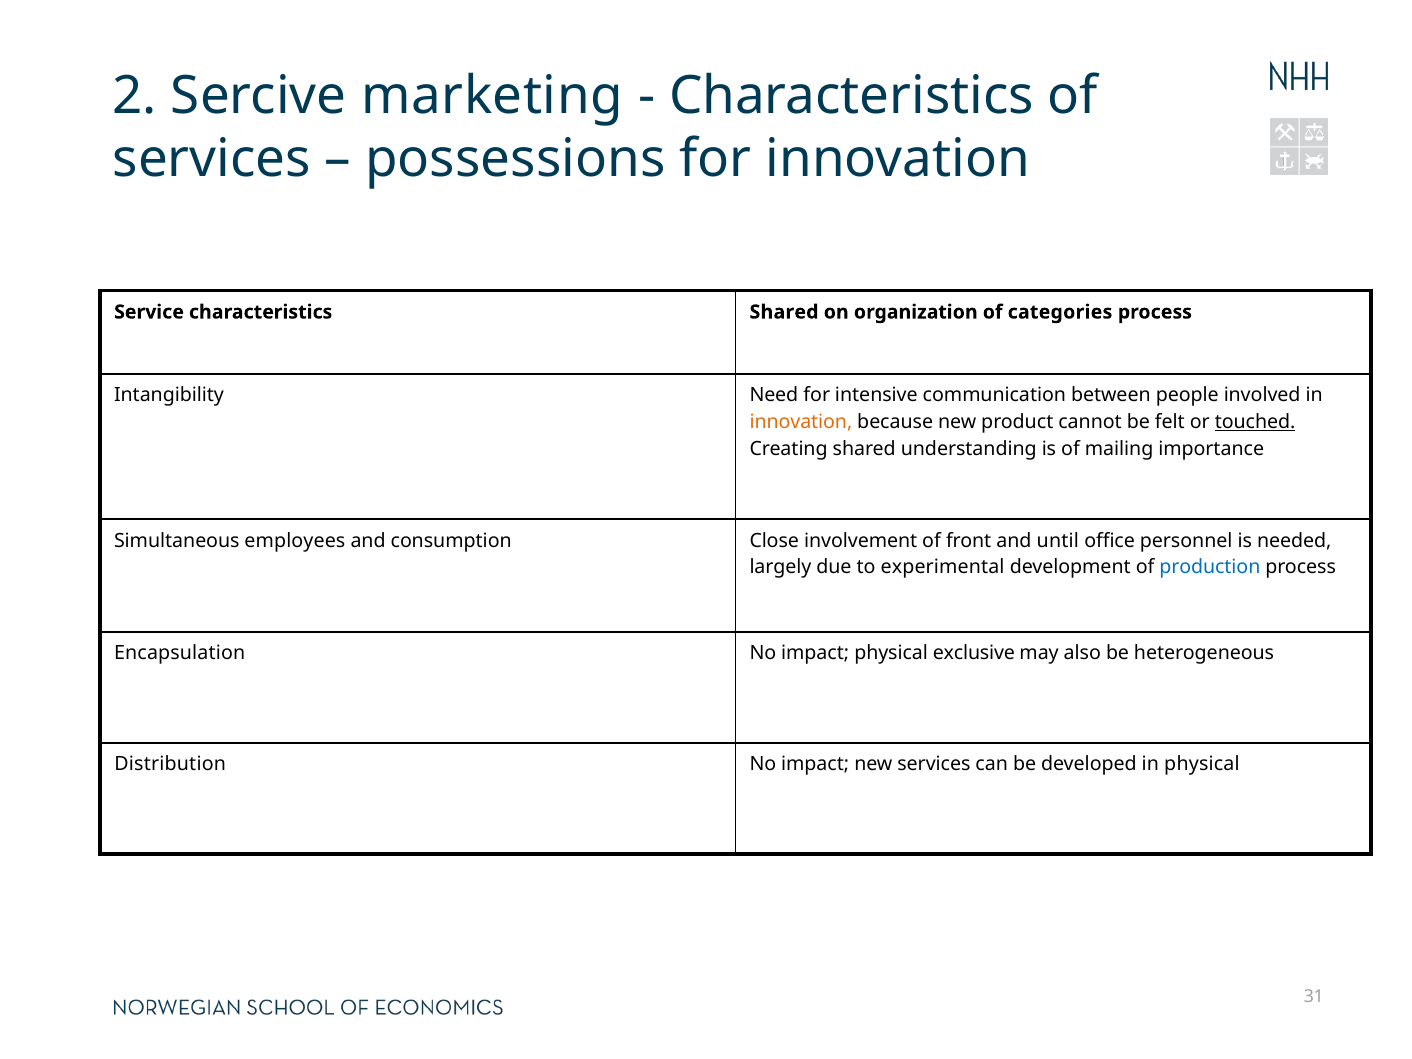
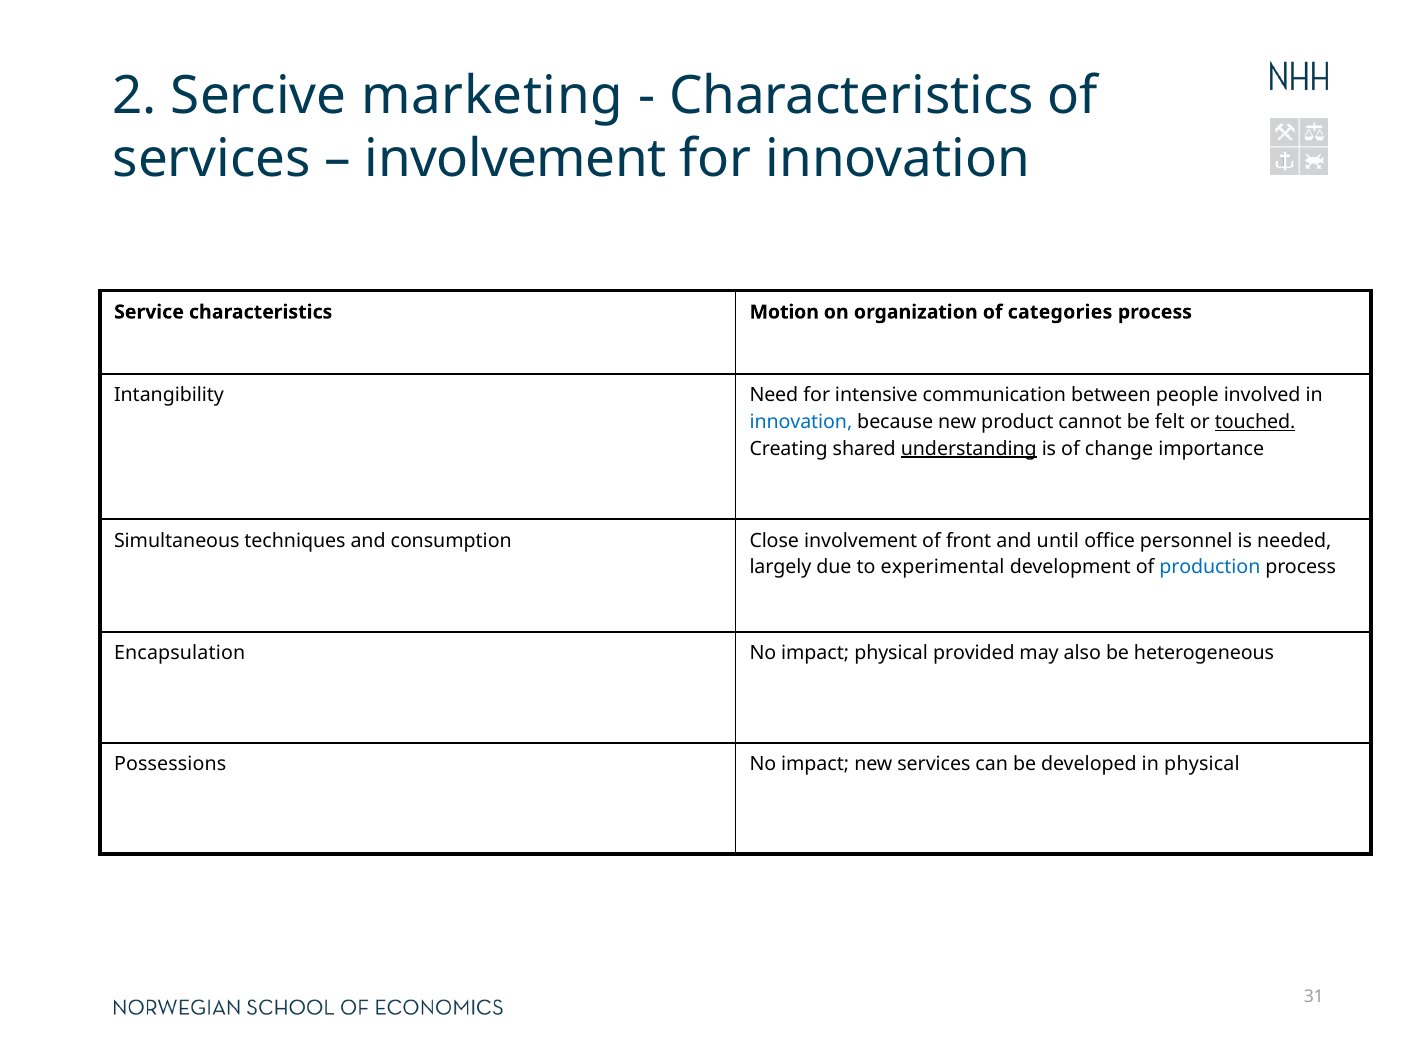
possessions at (515, 159): possessions -> involvement
characteristics Shared: Shared -> Motion
innovation at (801, 422) colour: orange -> blue
understanding underline: none -> present
mailing: mailing -> change
employees: employees -> techniques
exclusive: exclusive -> provided
Distribution: Distribution -> Possessions
